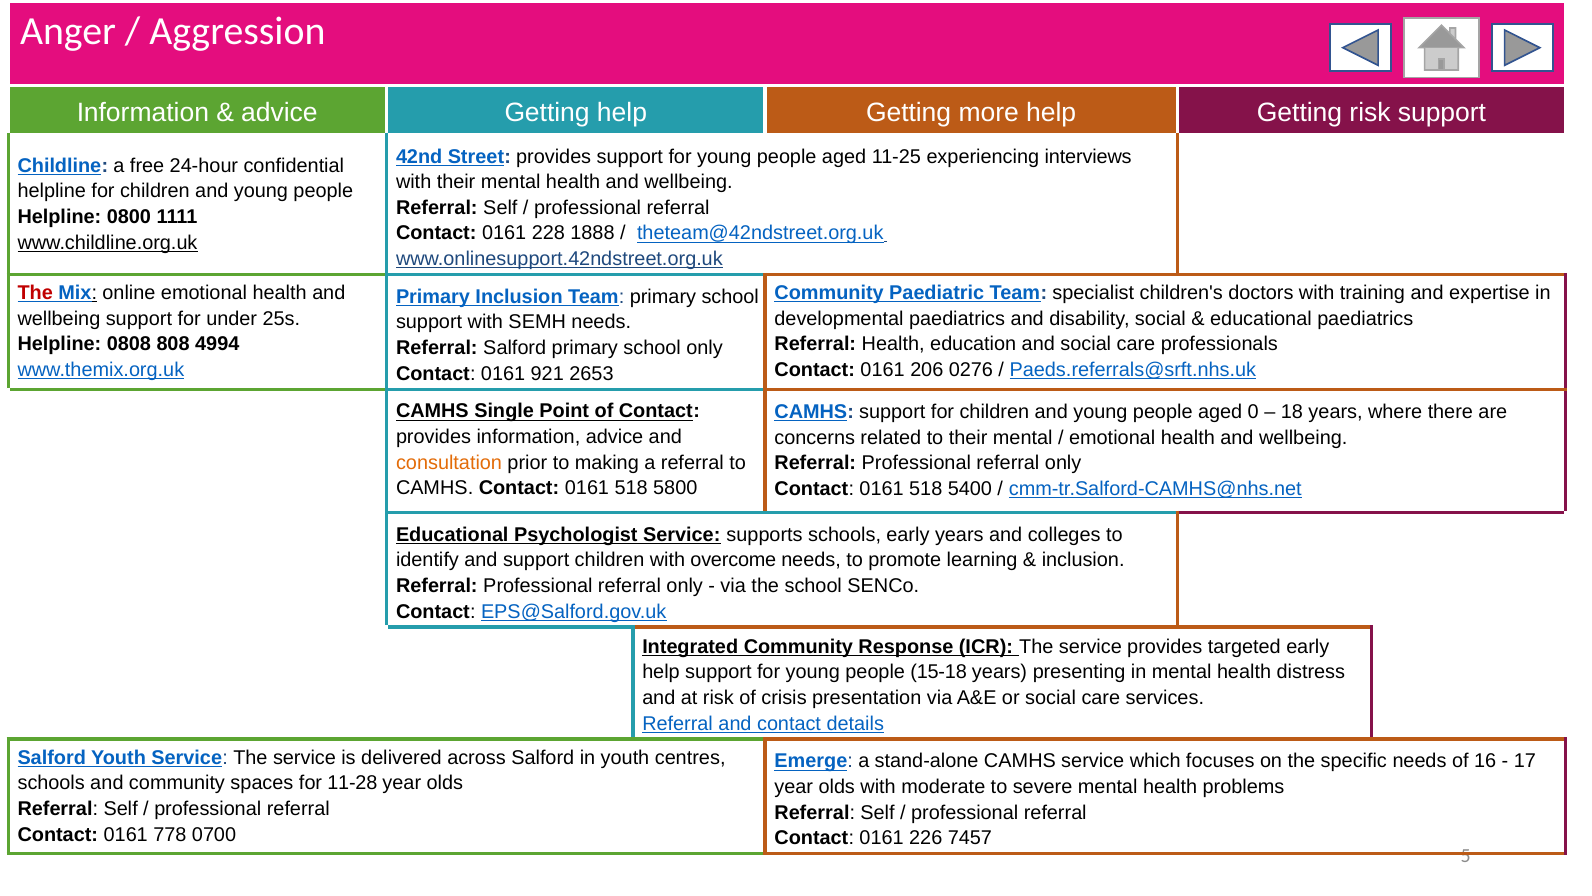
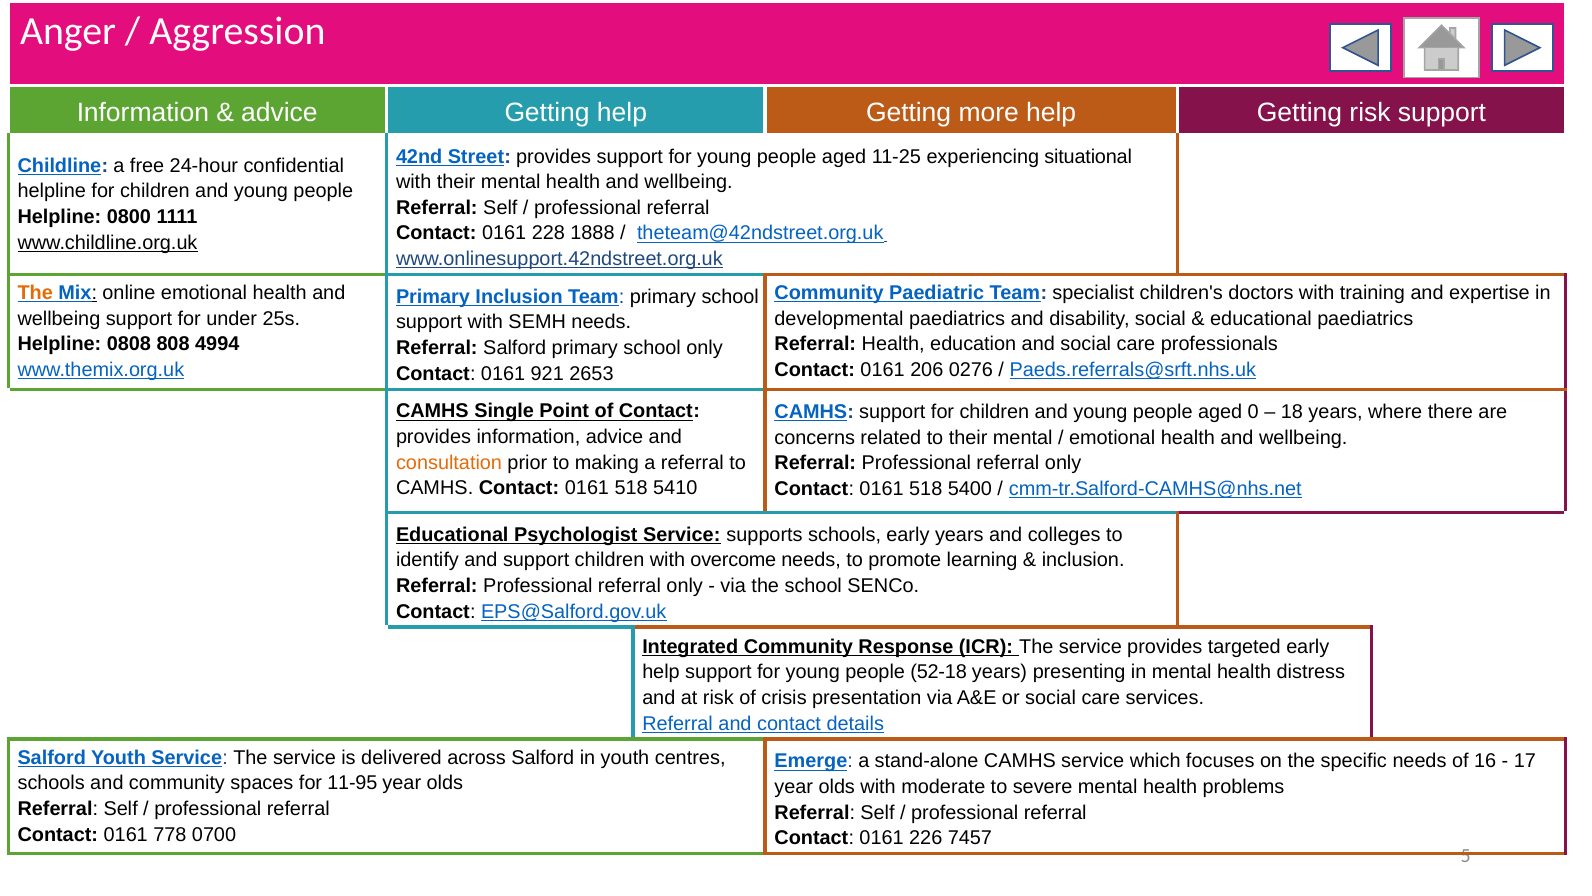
interviews: interviews -> situational
The at (35, 293) colour: red -> orange
5800: 5800 -> 5410
15-18: 15-18 -> 52-18
11-28: 11-28 -> 11-95
